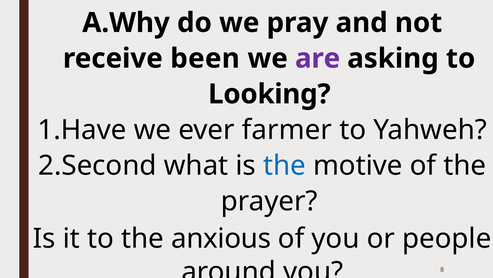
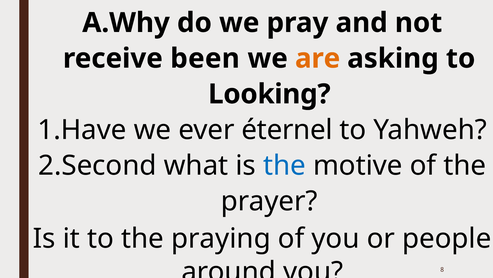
are colour: purple -> orange
farmer: farmer -> éternel
anxious: anxious -> praying
